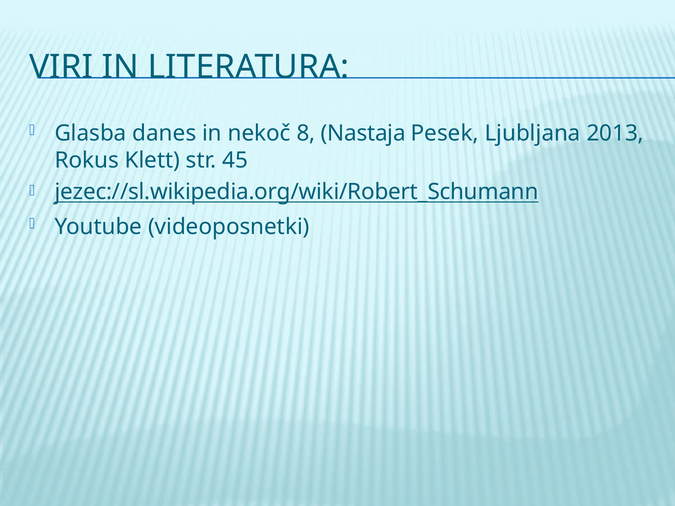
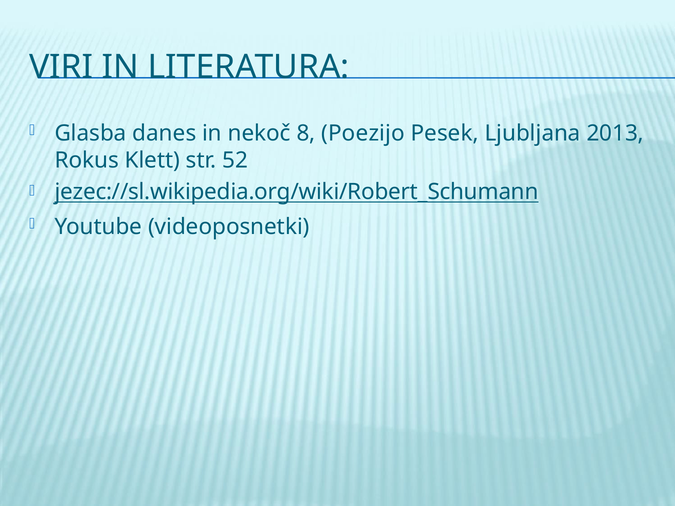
Nastaja: Nastaja -> Poezijo
45: 45 -> 52
